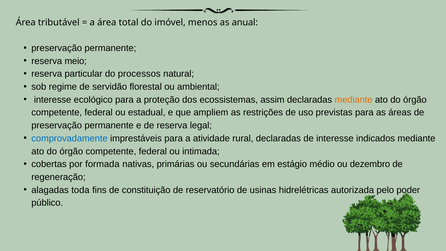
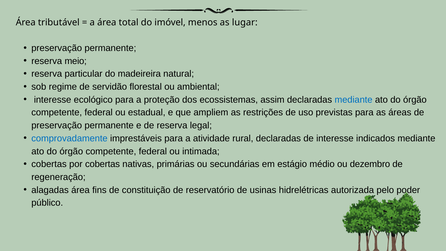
anual: anual -> lugar
processos: processos -> madeireira
mediante at (354, 100) colour: orange -> blue
por formada: formada -> cobertas
alagadas toda: toda -> área
